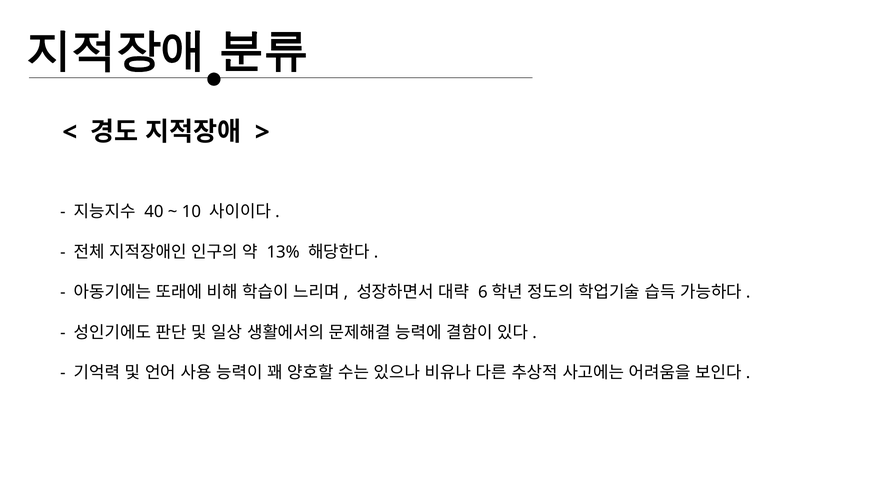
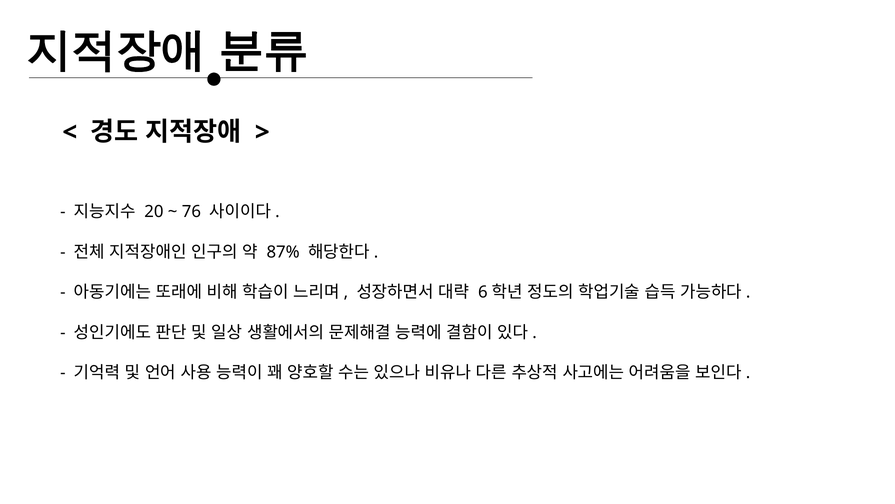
40: 40 -> 20
10: 10 -> 76
13%: 13% -> 87%
